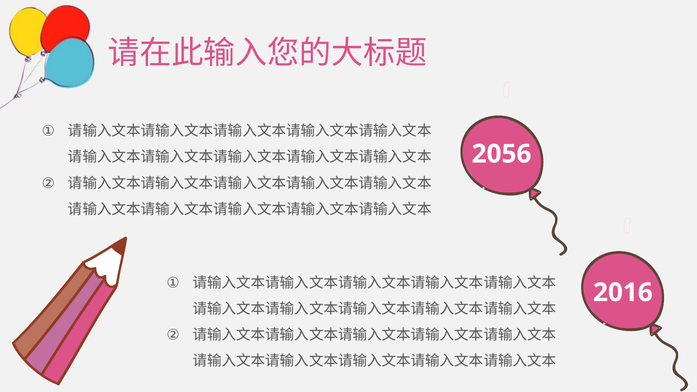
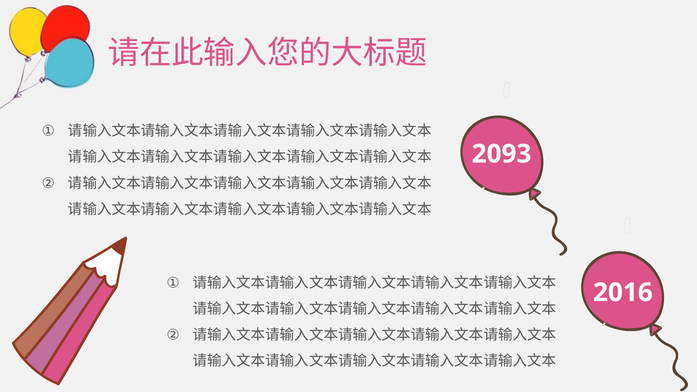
2056: 2056 -> 2093
